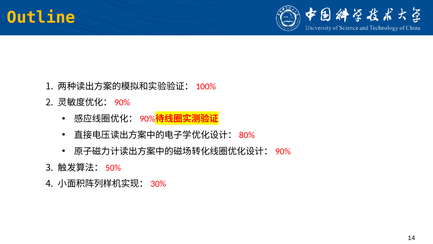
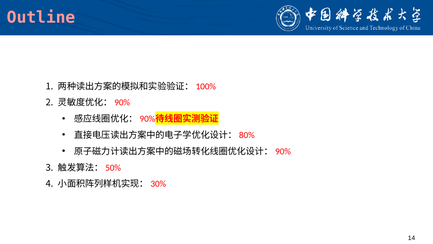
Outline colour: yellow -> pink
